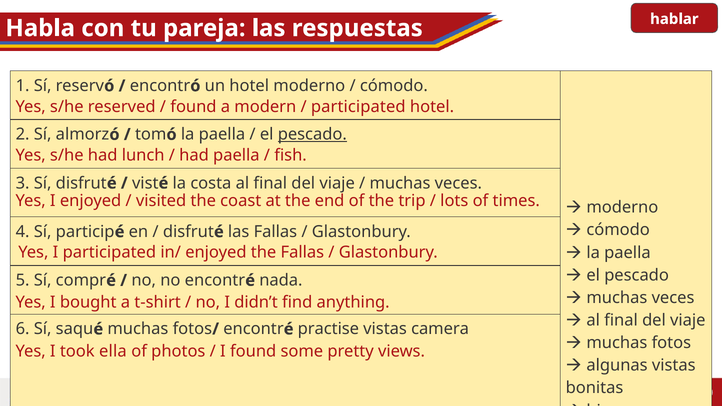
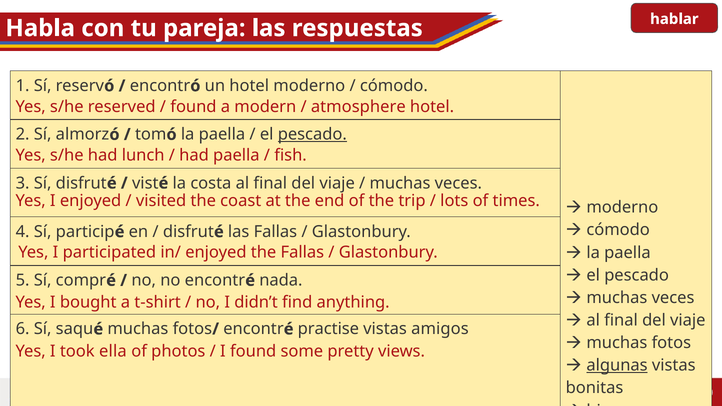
participated at (358, 107): participated -> atmosphere
camera: camera -> amigos
algunas underline: none -> present
